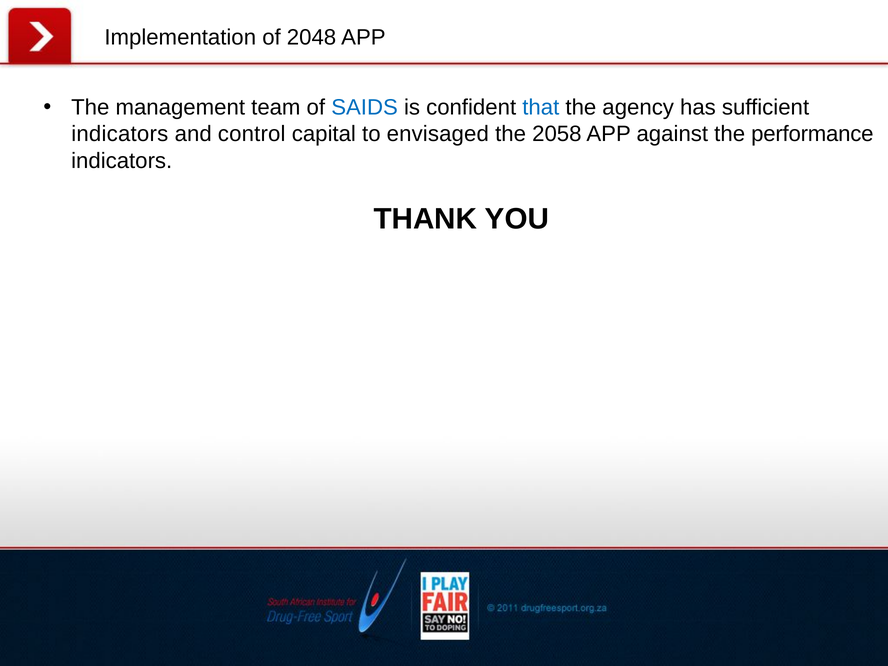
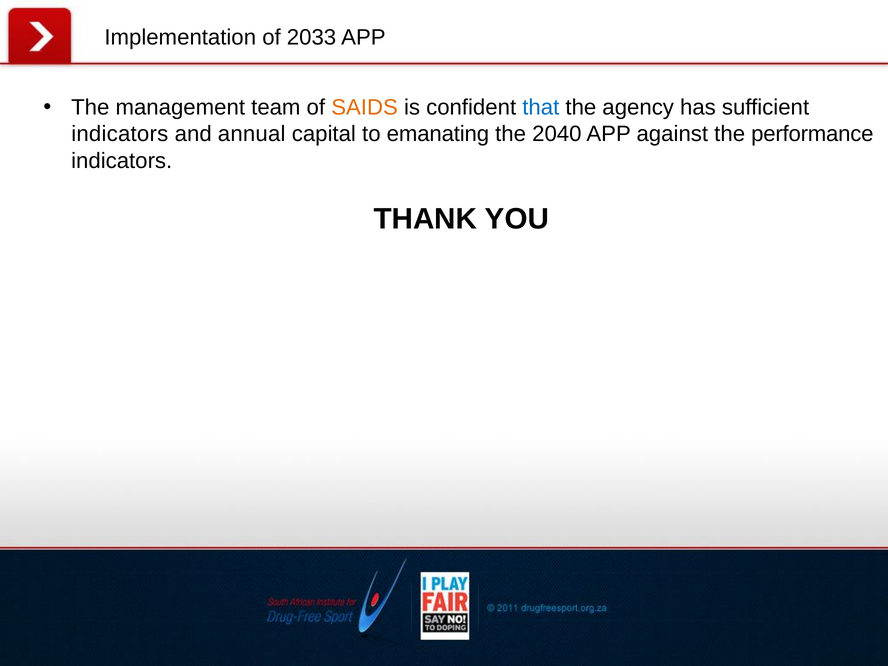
2048: 2048 -> 2033
SAIDS colour: blue -> orange
control: control -> annual
envisaged: envisaged -> emanating
2058: 2058 -> 2040
